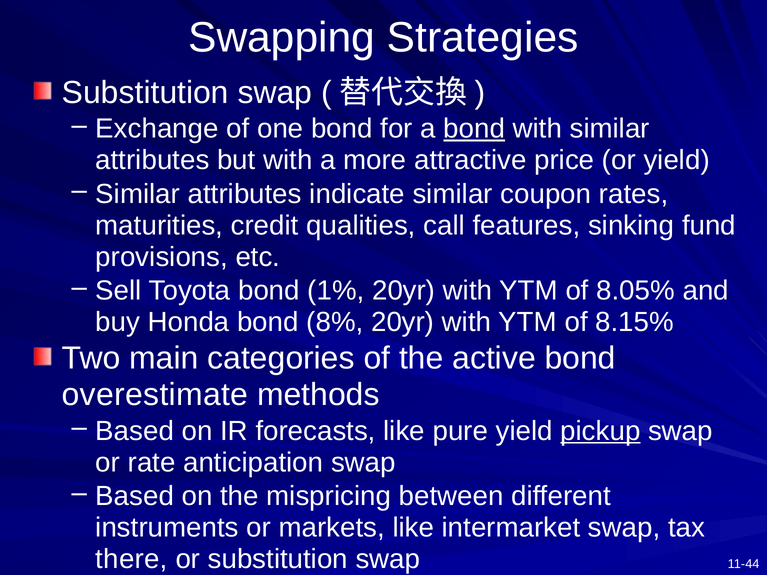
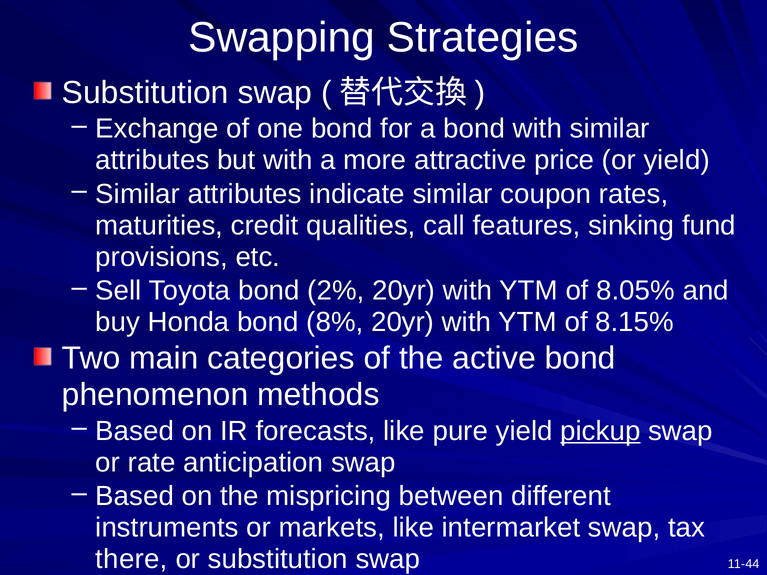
bond at (474, 129) underline: present -> none
1%: 1% -> 2%
overestimate: overestimate -> phenomenon
